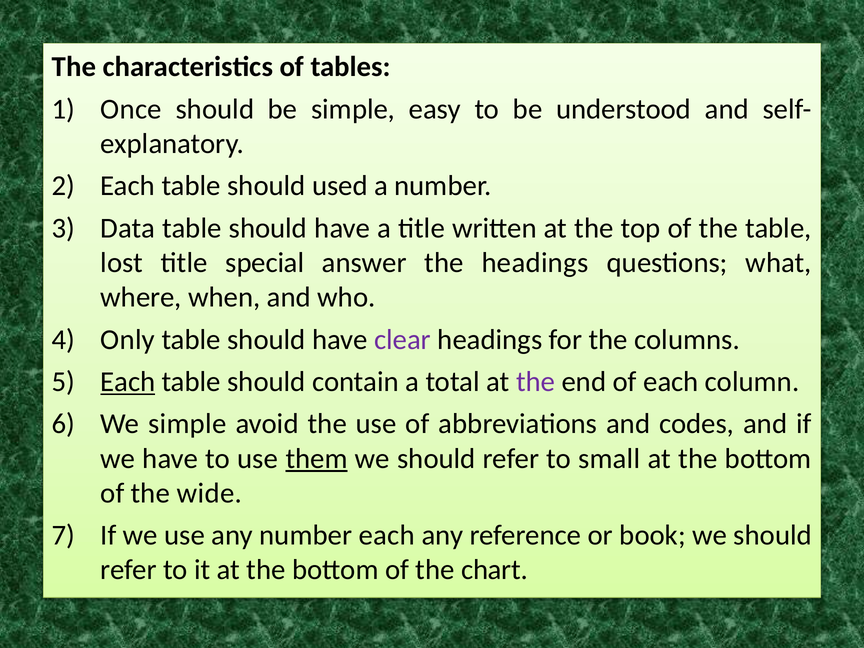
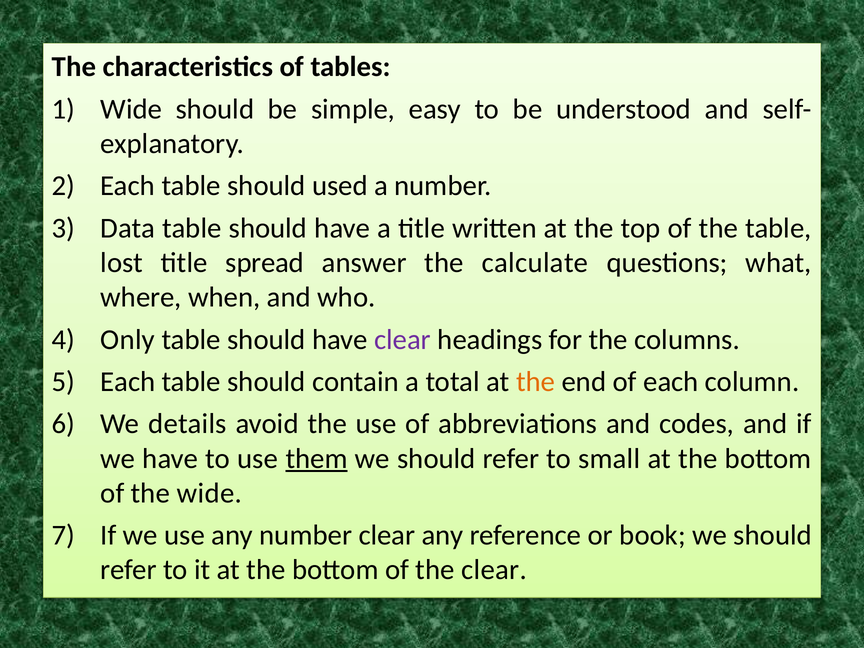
Once at (131, 109): Once -> Wide
special: special -> spread
the headings: headings -> calculate
Each at (128, 382) underline: present -> none
the at (536, 382) colour: purple -> orange
We simple: simple -> details
number each: each -> clear
the chart: chart -> clear
